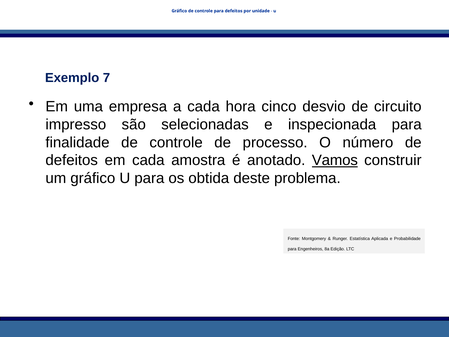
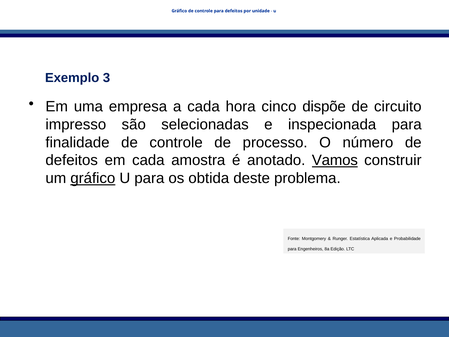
7: 7 -> 3
desvio: desvio -> dispõe
gráfico at (93, 178) underline: none -> present
